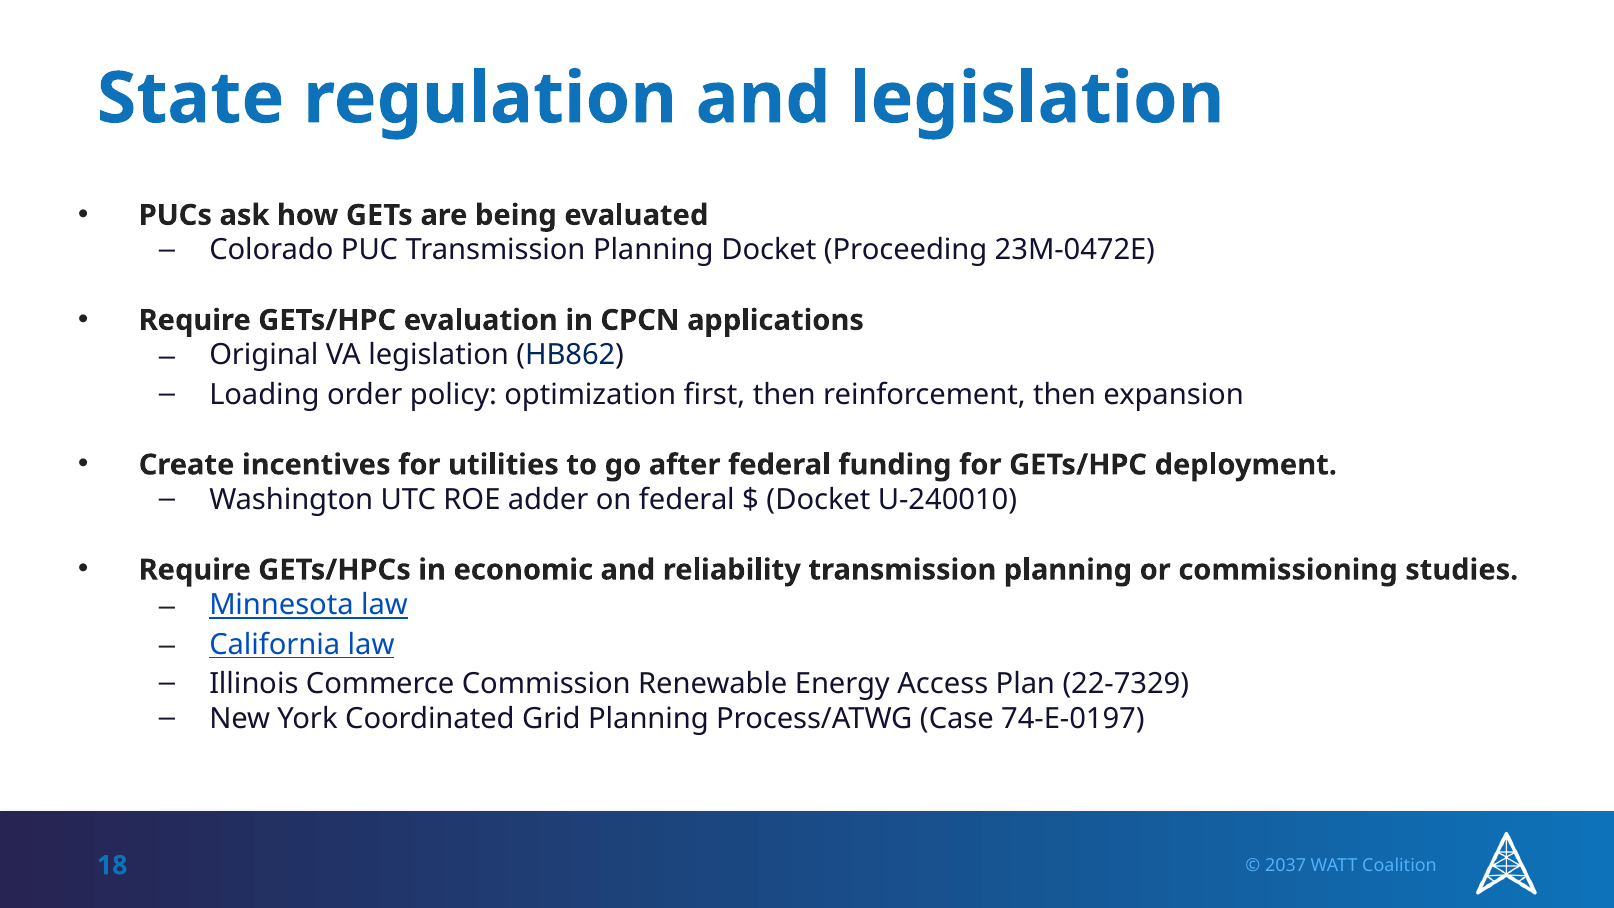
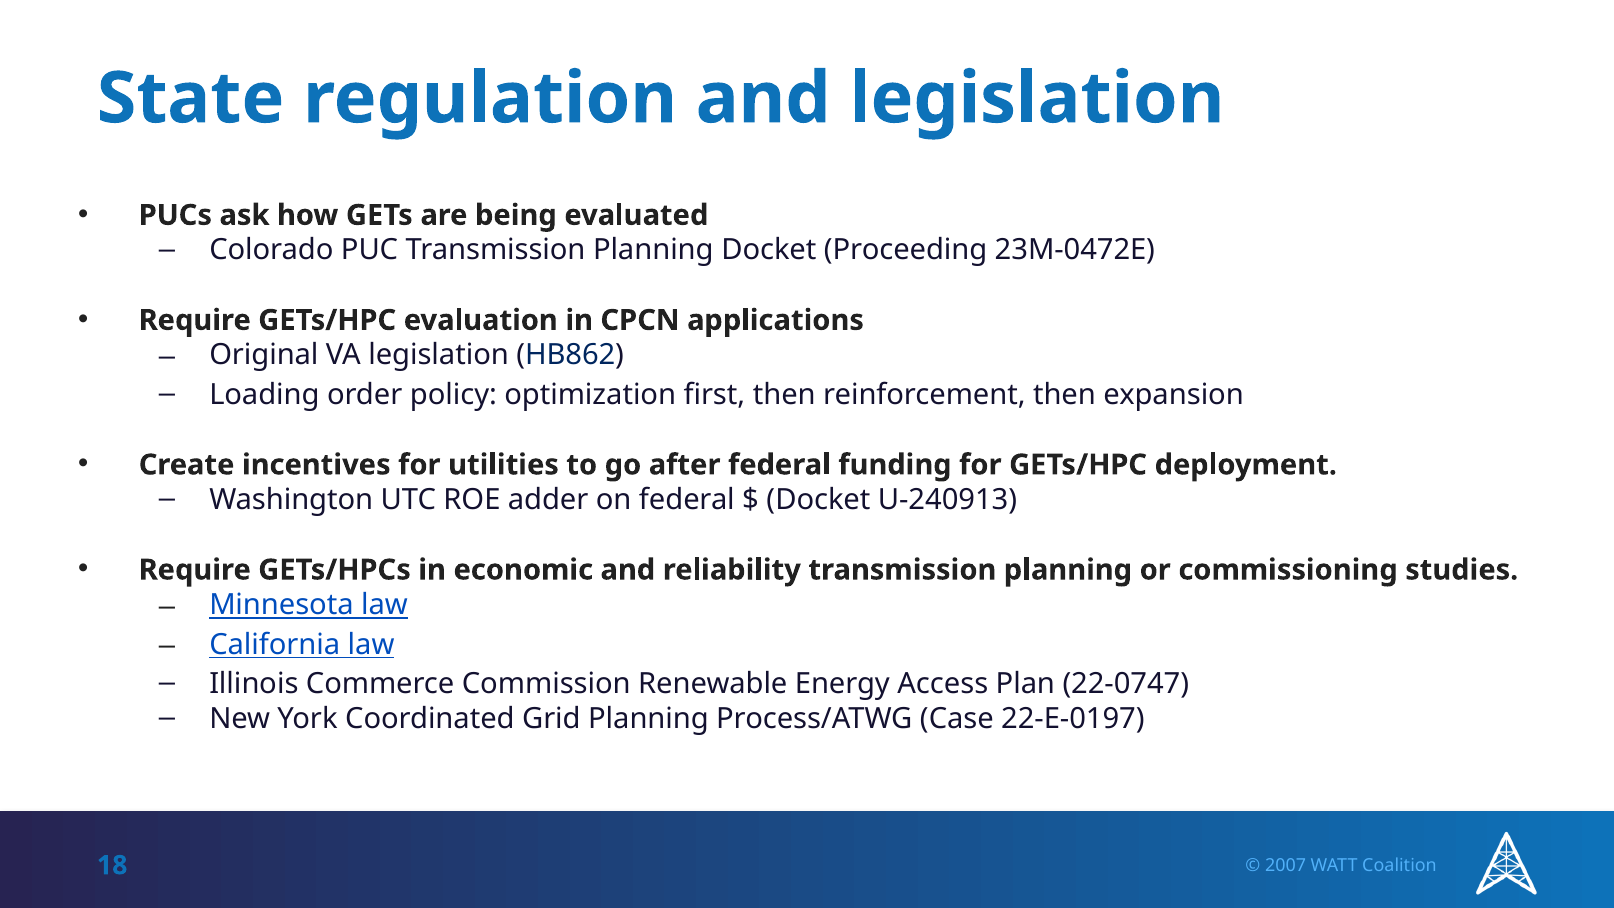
U-240010: U-240010 -> U-240913
22-7329: 22-7329 -> 22-0747
74-E-0197: 74-E-0197 -> 22-E-0197
2037: 2037 -> 2007
